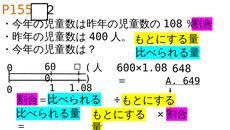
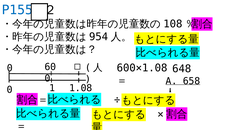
P155 colour: orange -> blue
400: 400 -> 954
649: 649 -> 658
